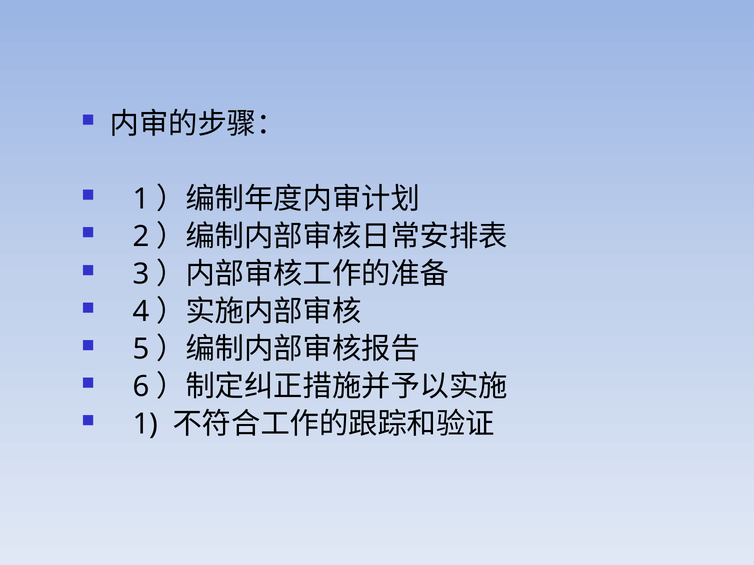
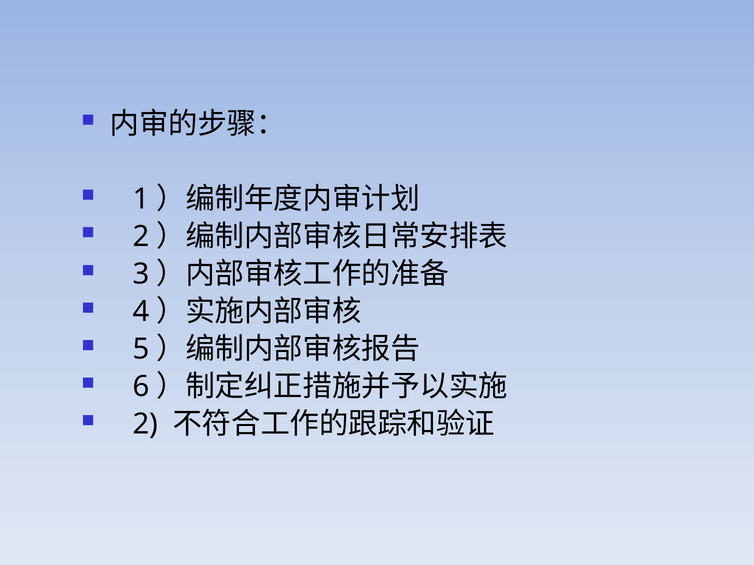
1 at (145, 424): 1 -> 2
